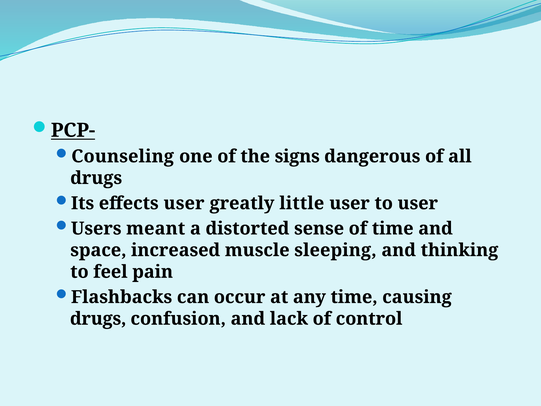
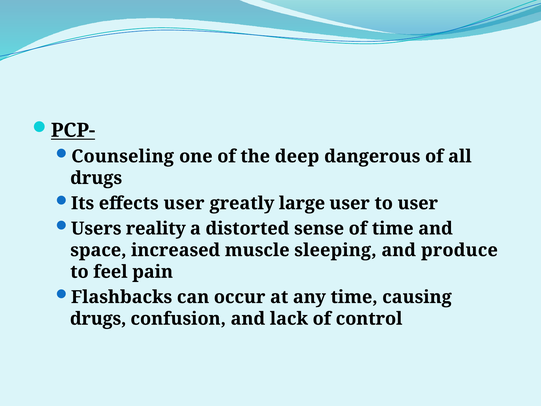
signs: signs -> deep
little: little -> large
meant: meant -> reality
thinking: thinking -> produce
